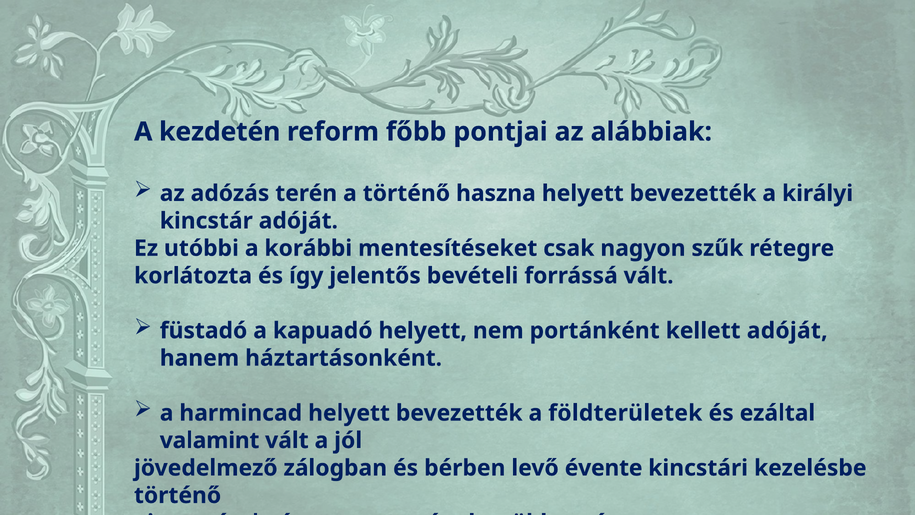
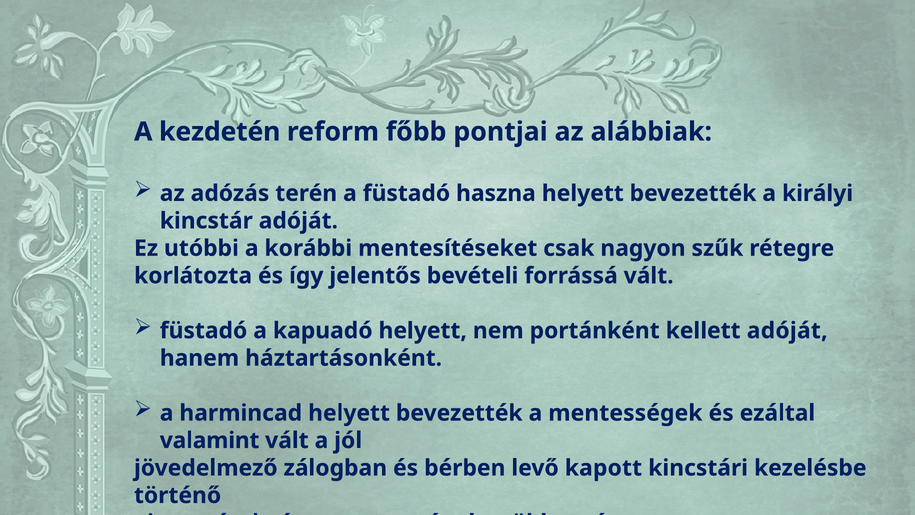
a történő: történő -> füstadó
bevezették a földterületek: földterületek -> mentességek
évente: évente -> kapott
